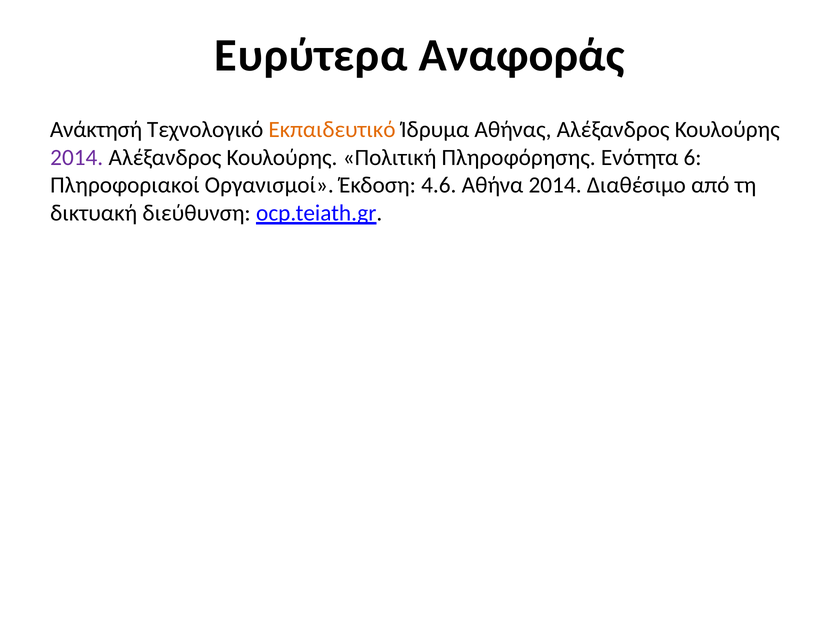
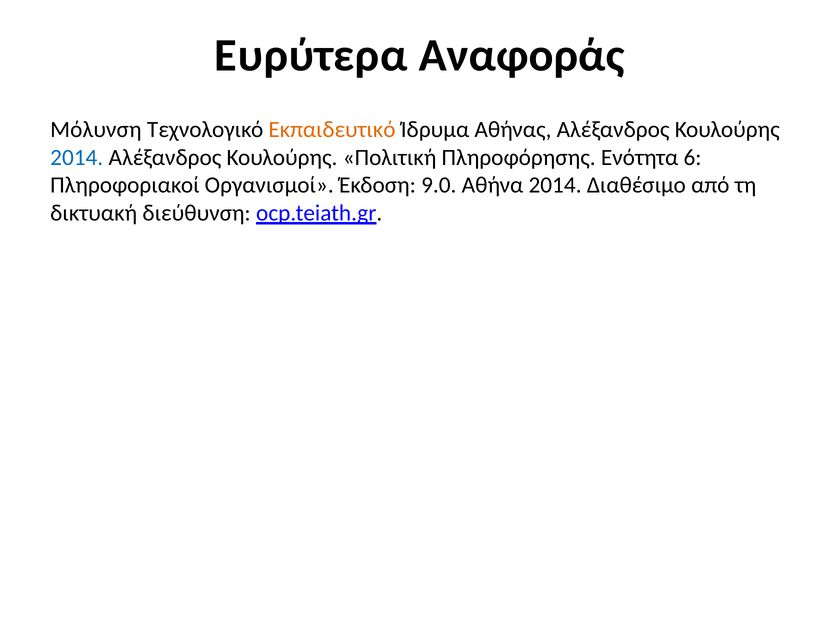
Ανάκτησή: Ανάκτησή -> Μόλυνση
2014 at (77, 157) colour: purple -> blue
4.6: 4.6 -> 9.0
